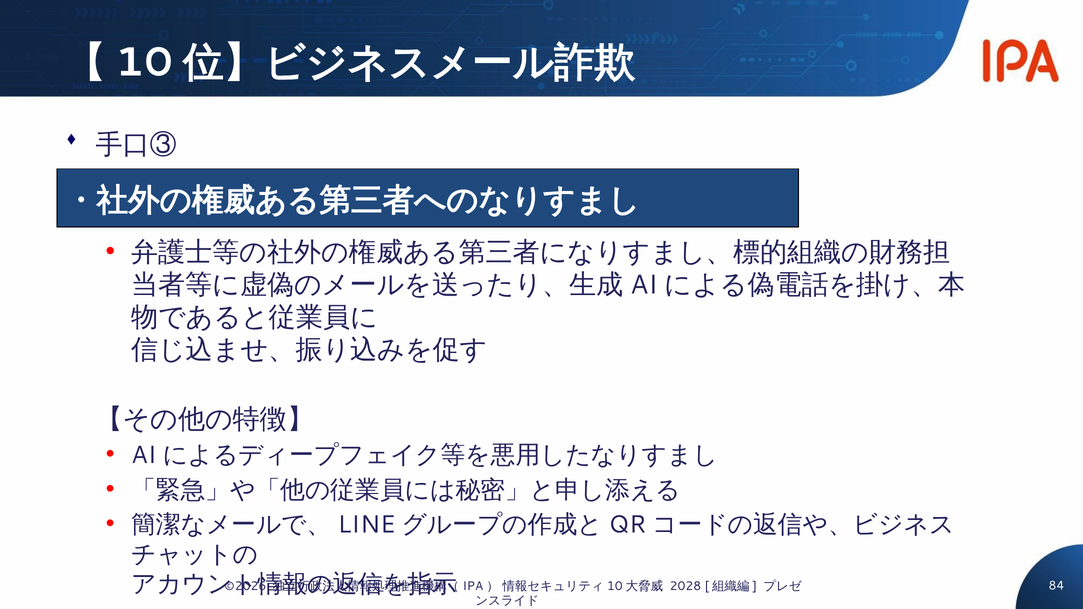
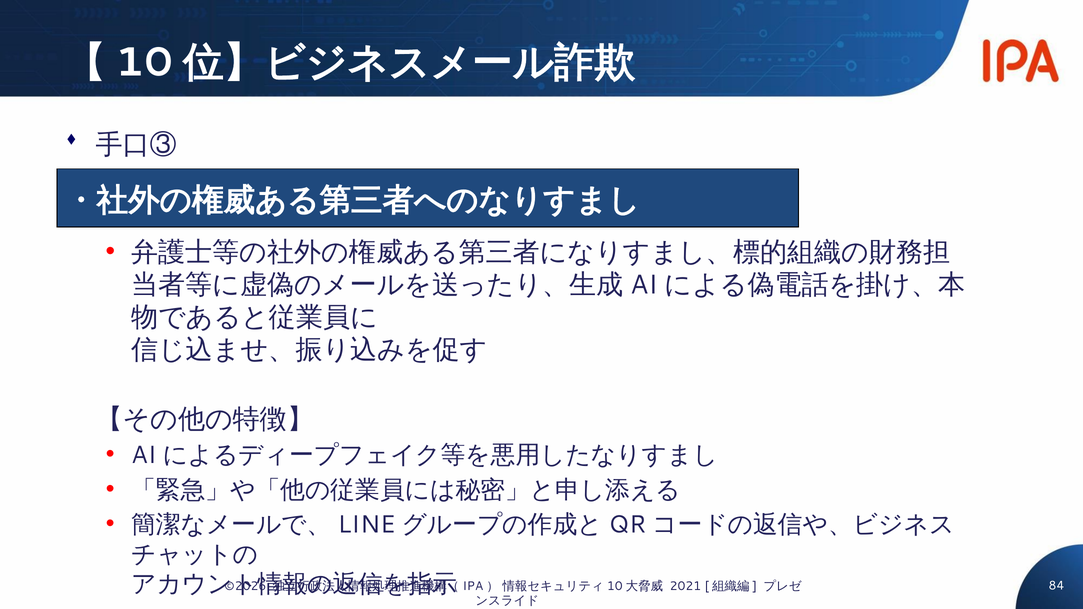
2028: 2028 -> 2021
